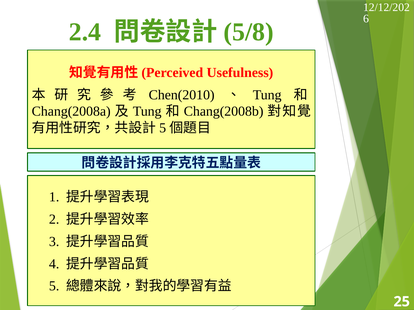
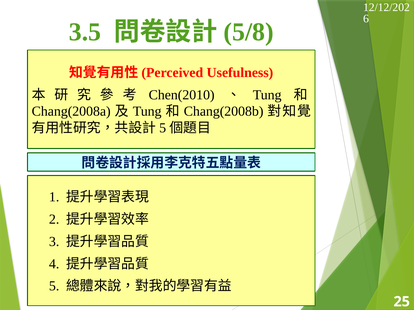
2.4: 2.4 -> 3.5
